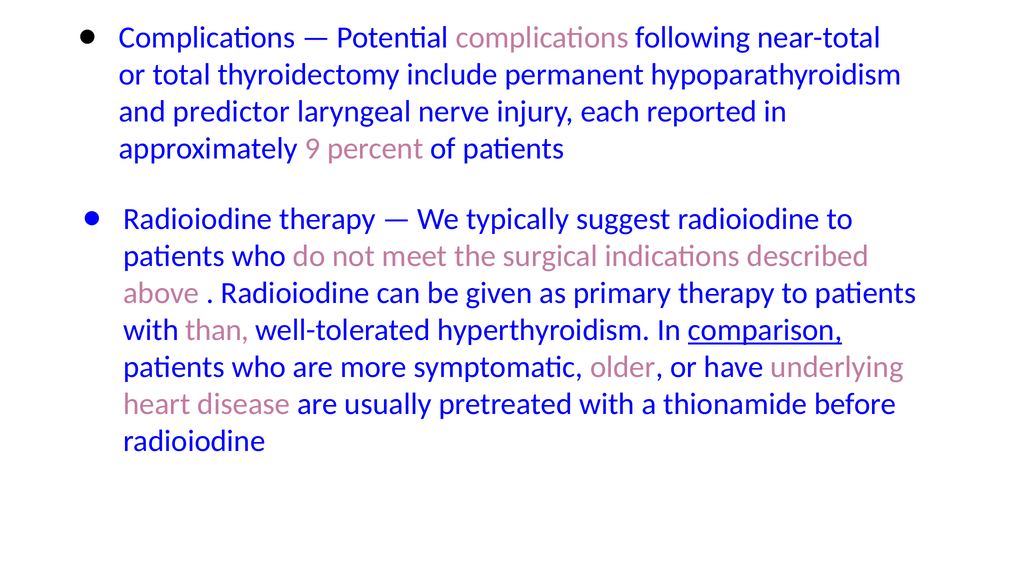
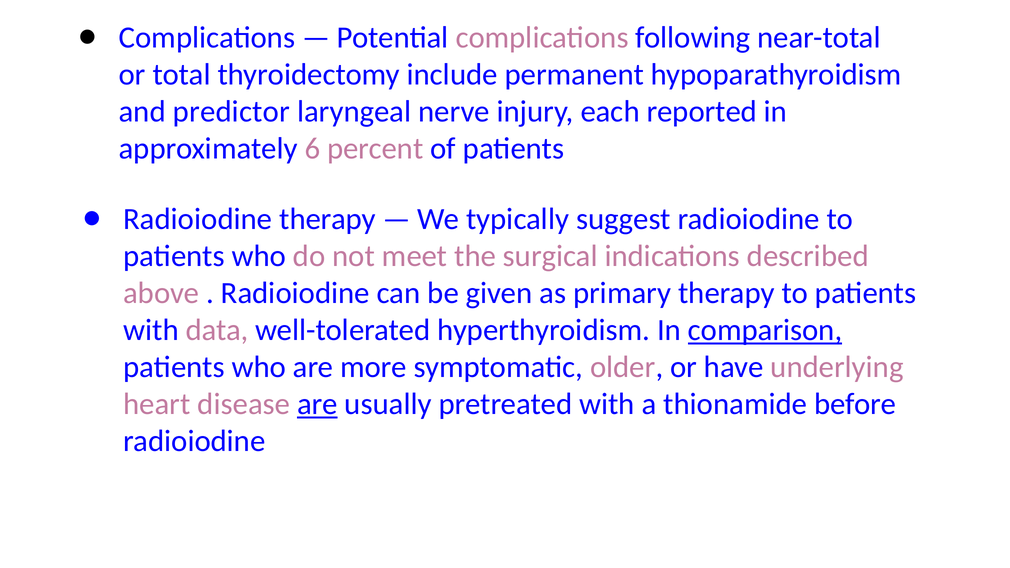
9: 9 -> 6
than: than -> data
are at (317, 404) underline: none -> present
